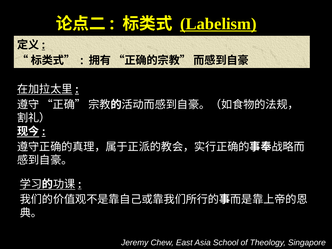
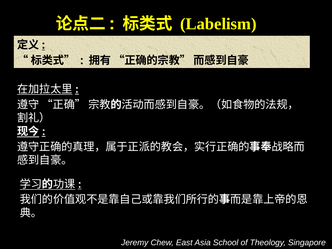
Labelism underline: present -> none
